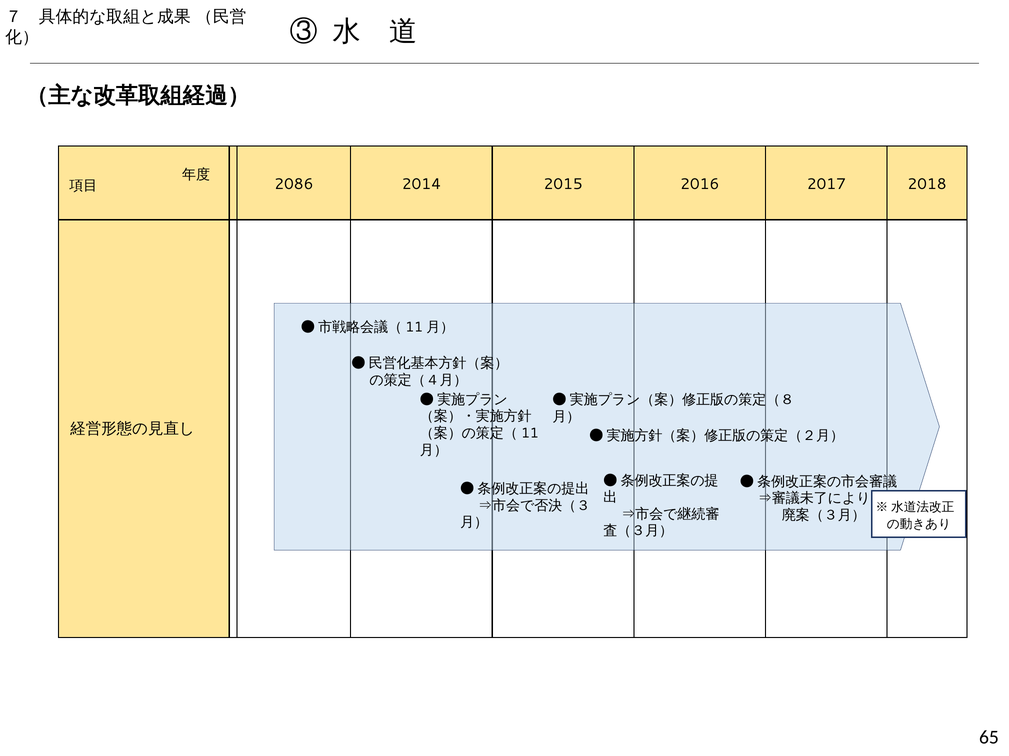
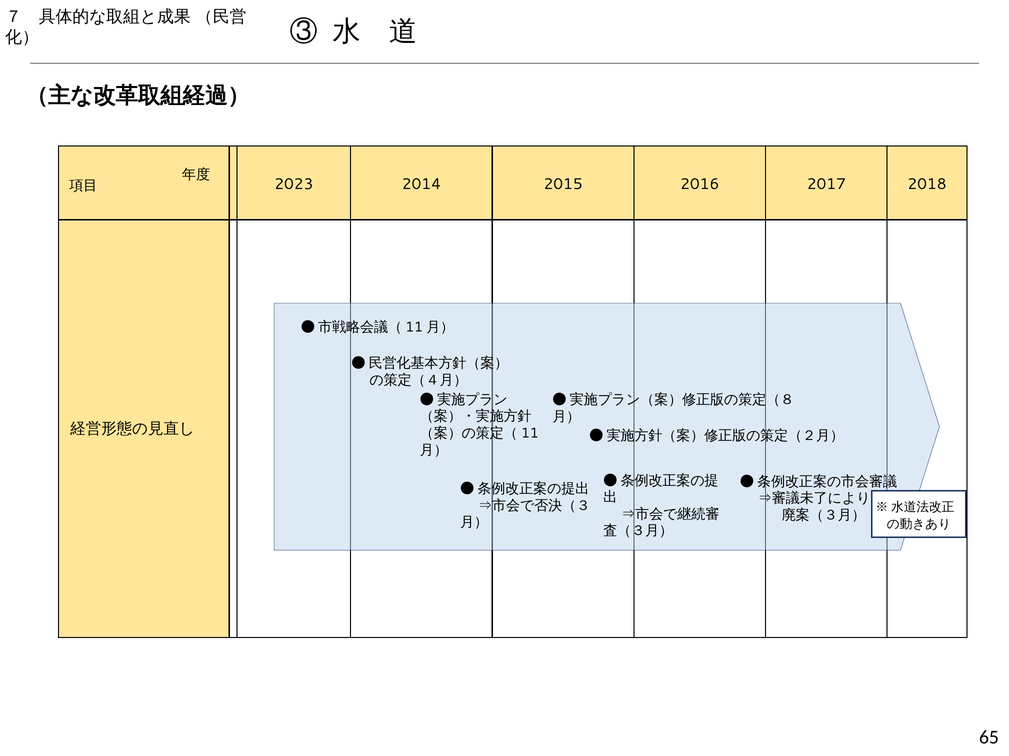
2086: 2086 -> 2023
